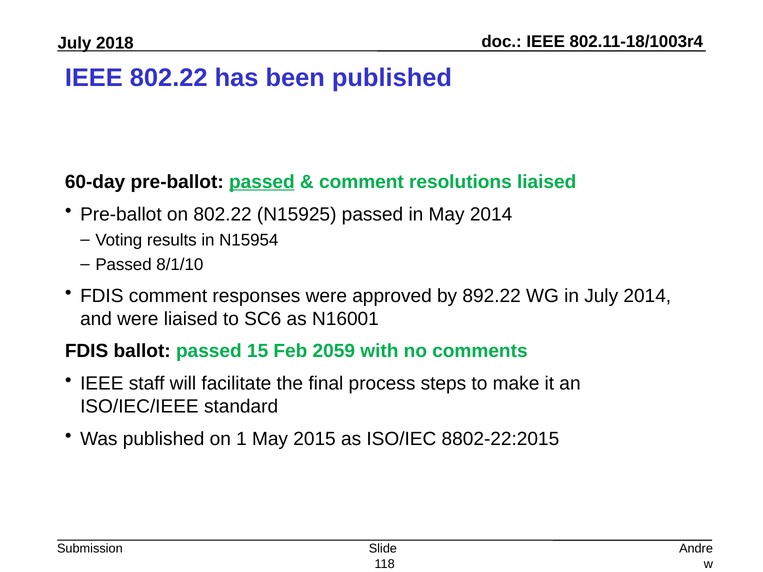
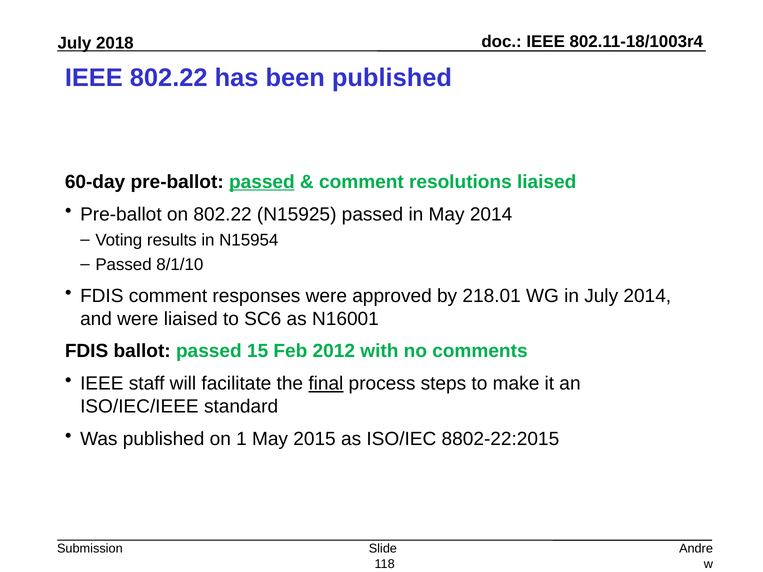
892.22: 892.22 -> 218.01
2059: 2059 -> 2012
final underline: none -> present
